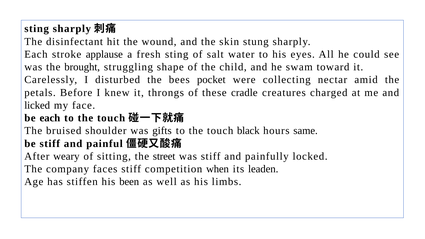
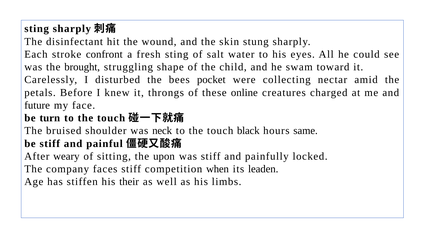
applause: applause -> confront
cradle: cradle -> online
licked: licked -> future
be each: each -> turn
gifts: gifts -> neck
street: street -> upon
been: been -> their
